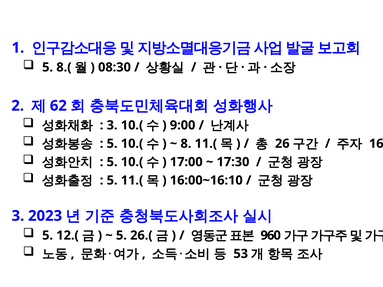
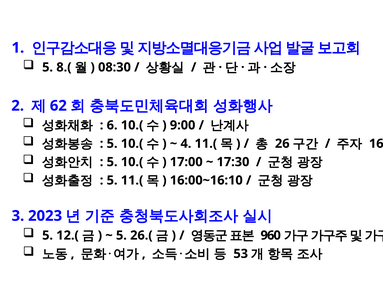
3 at (112, 125): 3 -> 6
8: 8 -> 4
